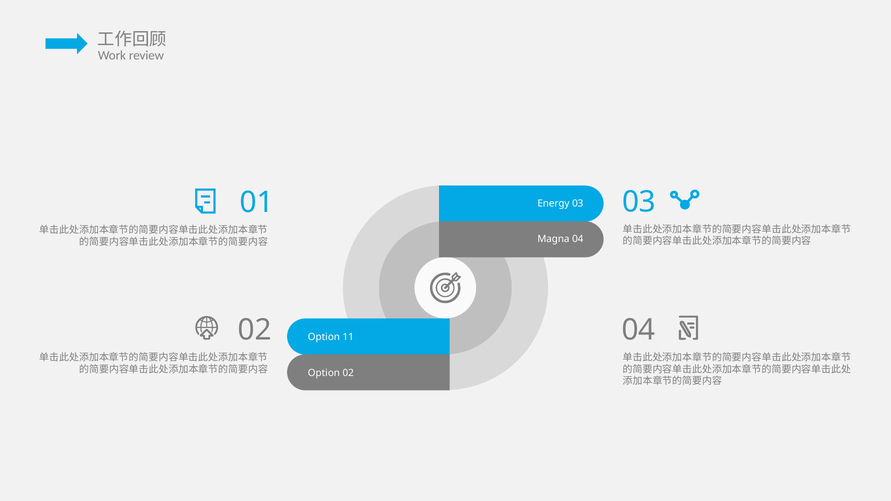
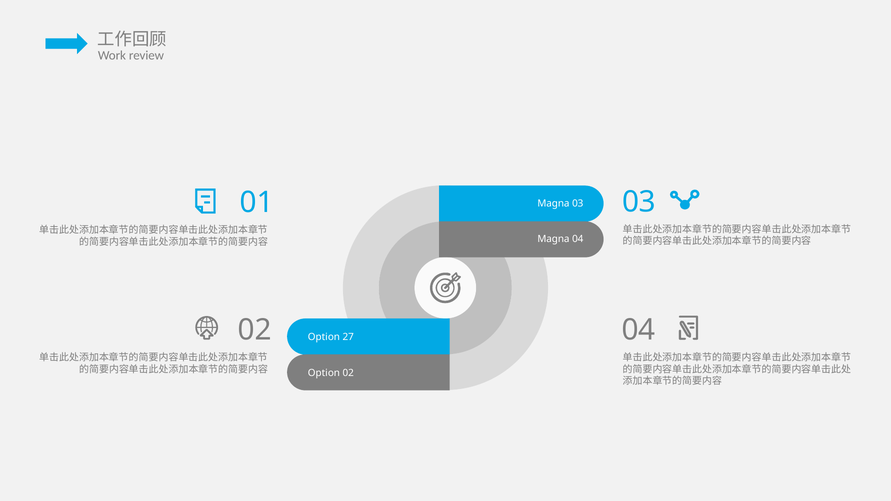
Energy at (553, 203): Energy -> Magna
11: 11 -> 27
